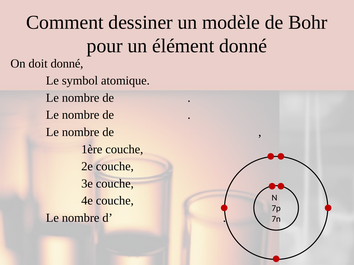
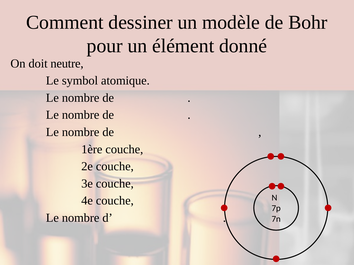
doit donné: donné -> neutre
